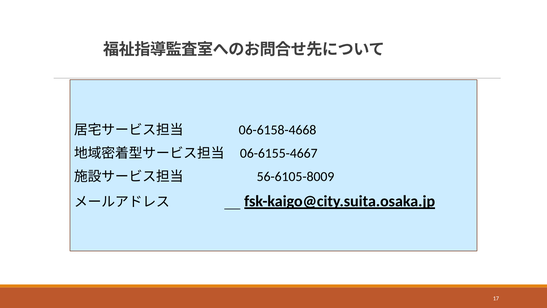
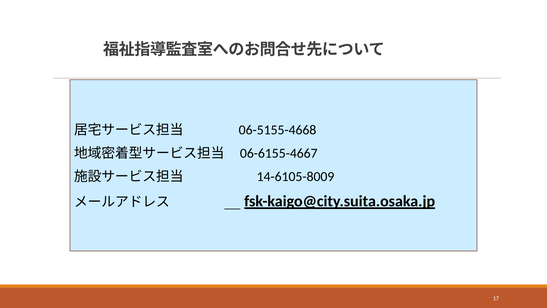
06-6158-4668: 06-6158-4668 -> 06-5155-4668
56-6105-8009: 56-6105-8009 -> 14-6105-8009
